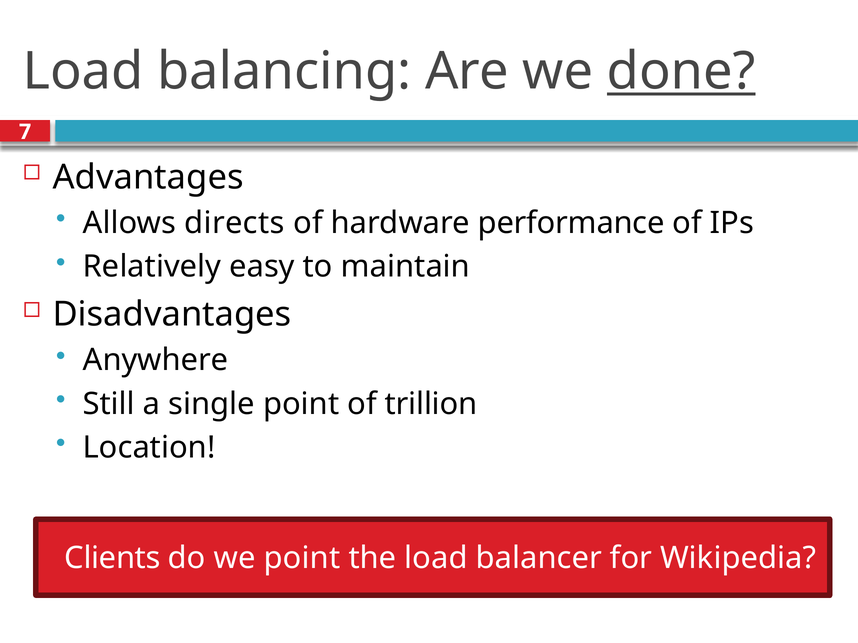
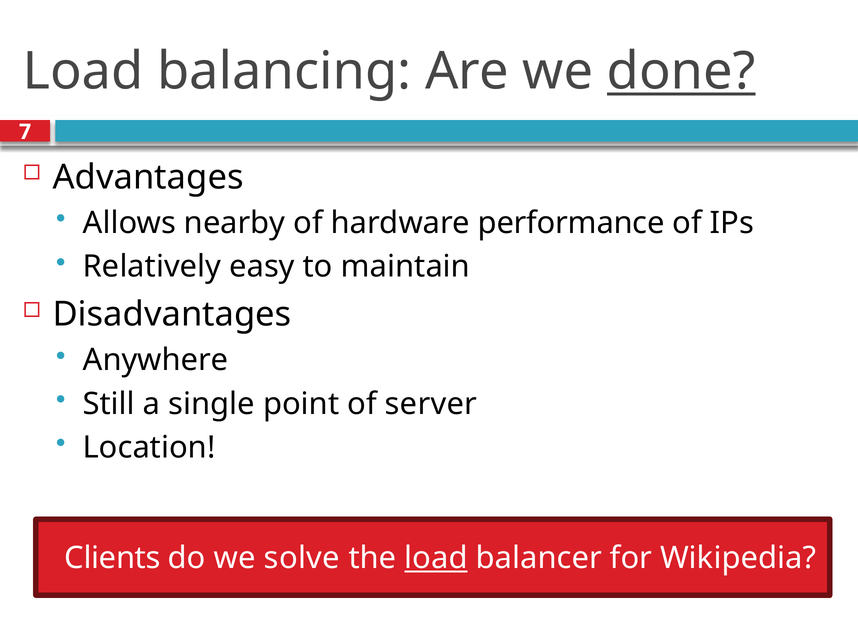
directs: directs -> nearby
trillion: trillion -> server
we point: point -> solve
load at (436, 558) underline: none -> present
